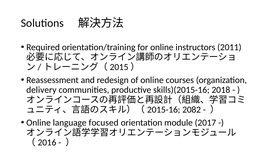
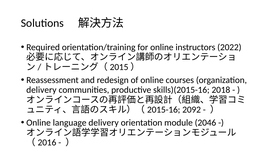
2011: 2011 -> 2022
2082: 2082 -> 2092
language focused: focused -> delivery
2017: 2017 -> 2046
